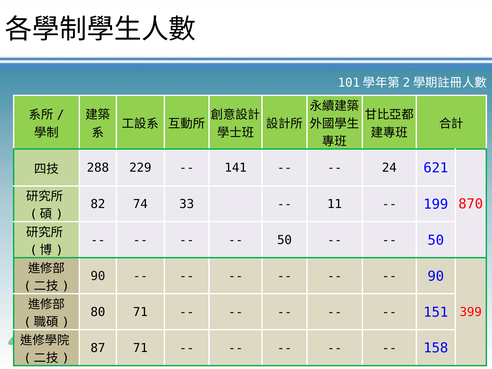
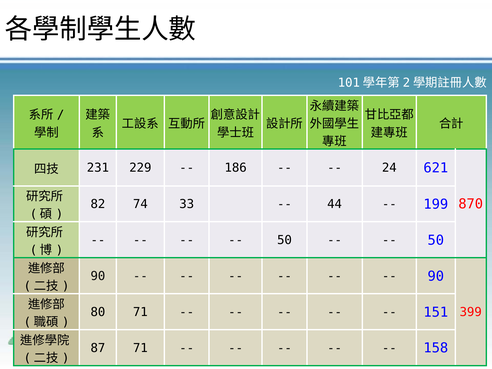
288: 288 -> 231
141: 141 -> 186
11: 11 -> 44
